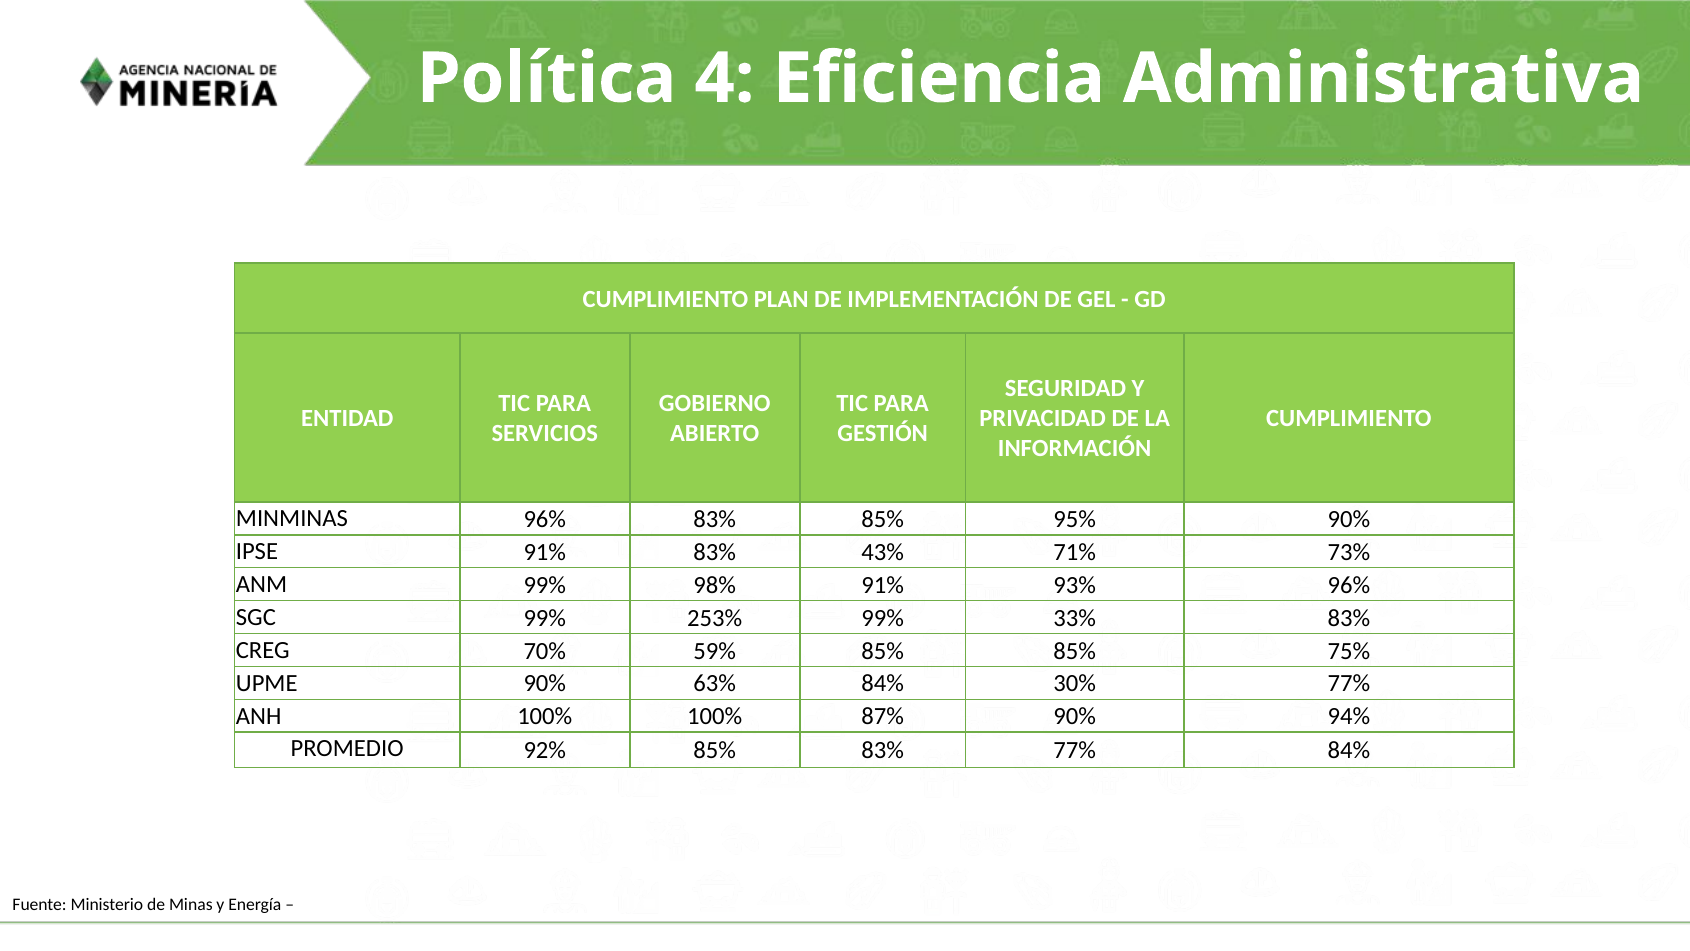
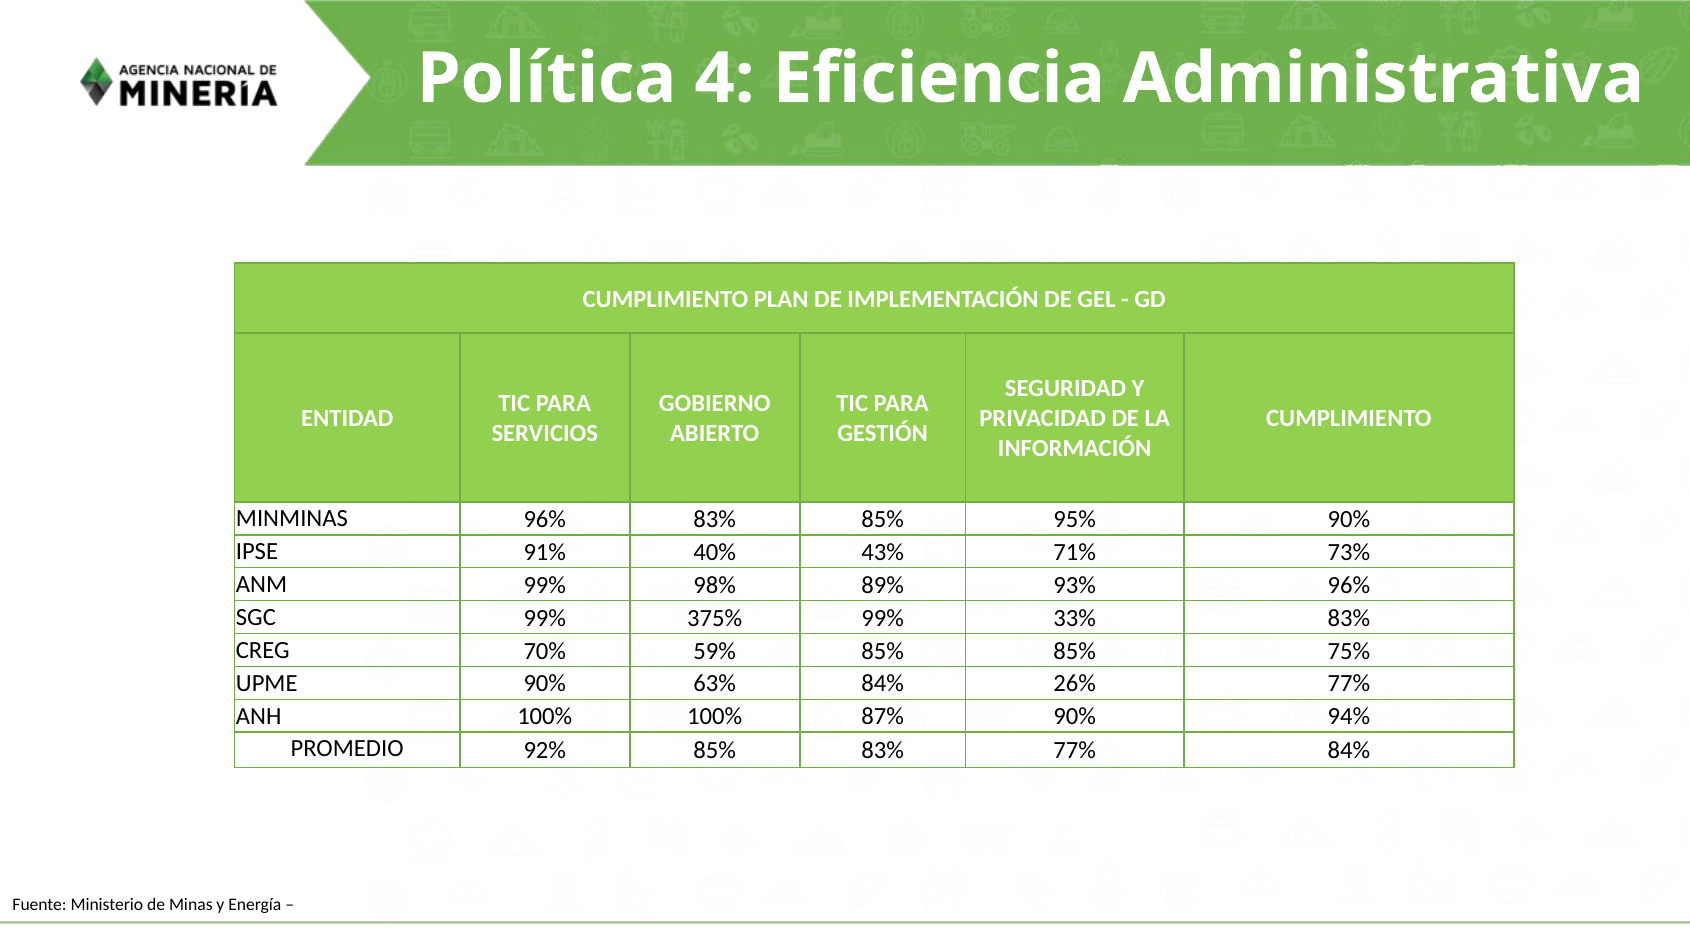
91% 83%: 83% -> 40%
98% 91%: 91% -> 89%
253%: 253% -> 375%
30%: 30% -> 26%
